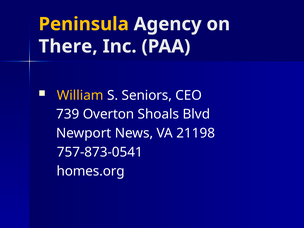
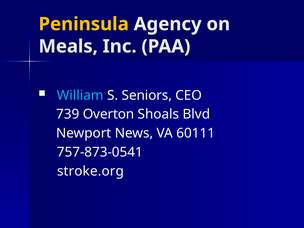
There: There -> Meals
William colour: yellow -> light blue
21198: 21198 -> 60111
homes.org: homes.org -> stroke.org
